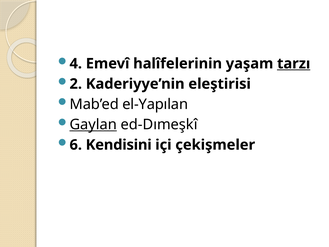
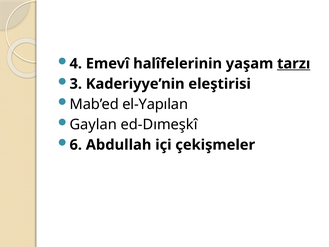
2: 2 -> 3
Gaylan underline: present -> none
Kendisini: Kendisini -> Abdullah
